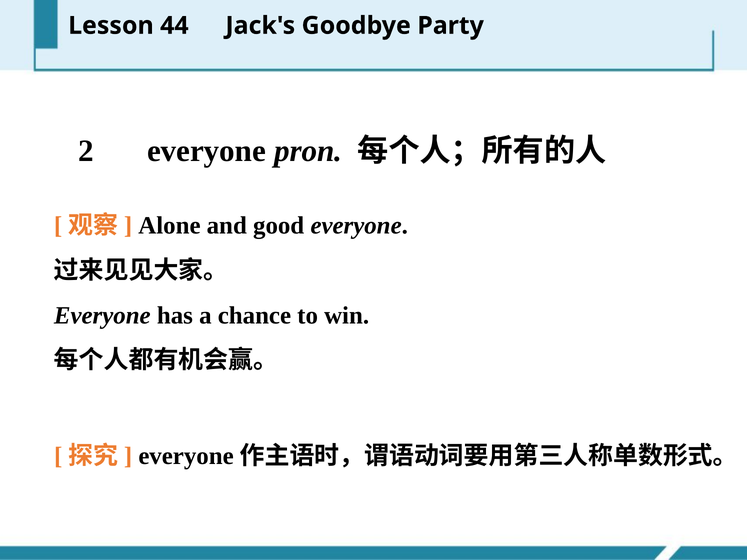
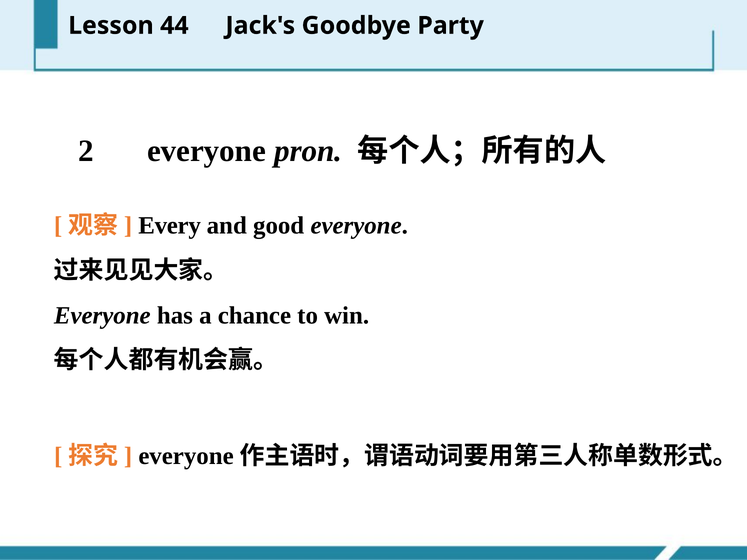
Alone: Alone -> Every
